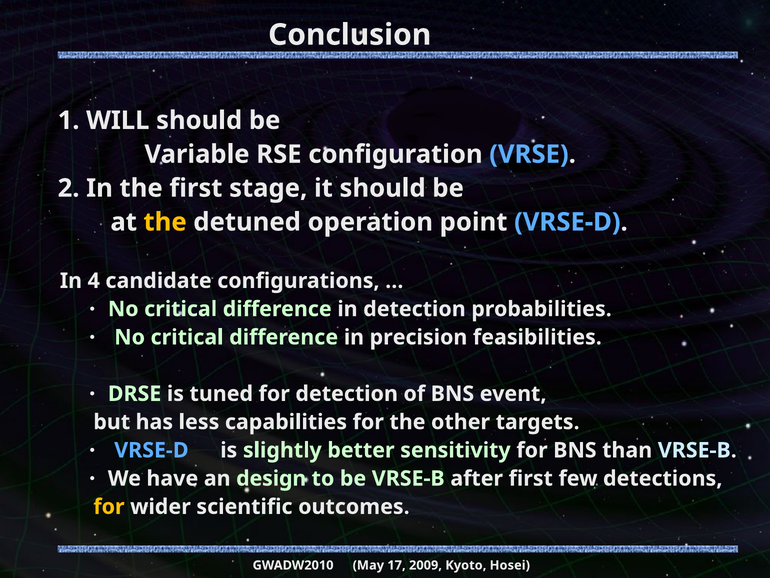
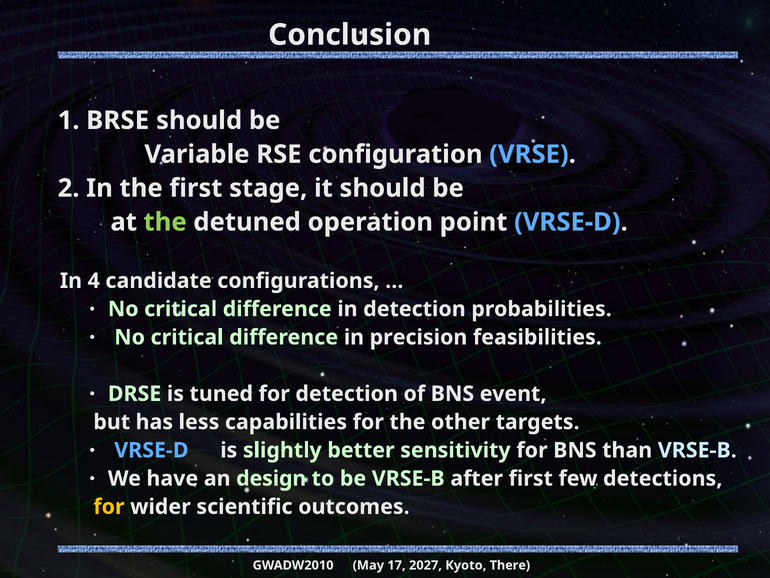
WILL: WILL -> BRSE
the at (165, 222) colour: yellow -> light green
2009: 2009 -> 2027
Hosei: Hosei -> There
